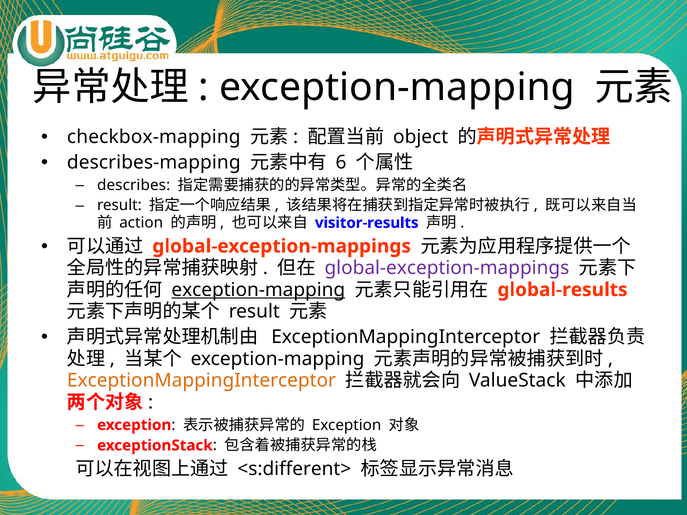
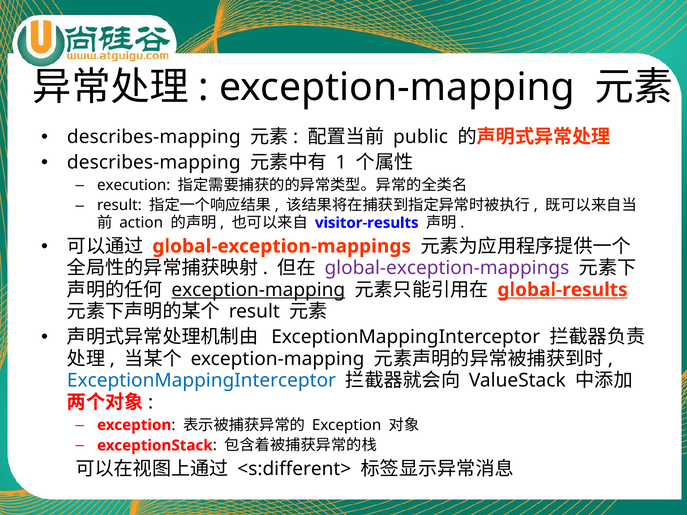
checkbox-mapping at (154, 137): checkbox-mapping -> describes-mapping
object: object -> public
6: 6 -> 1
describes: describes -> execution
global-results underline: none -> present
ExceptionMappingInterceptor at (201, 381) colour: orange -> blue
